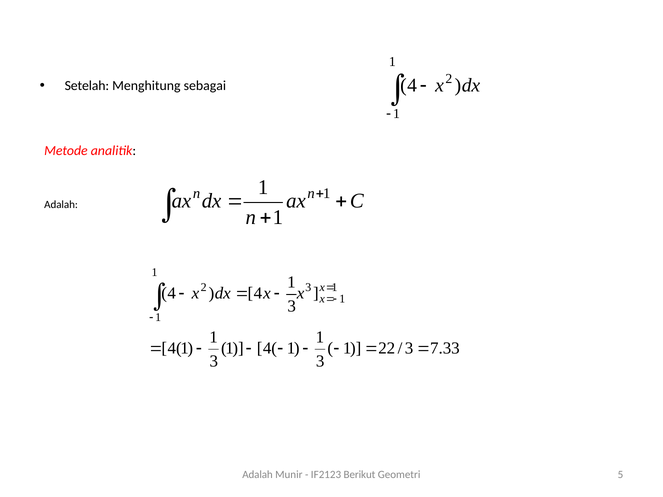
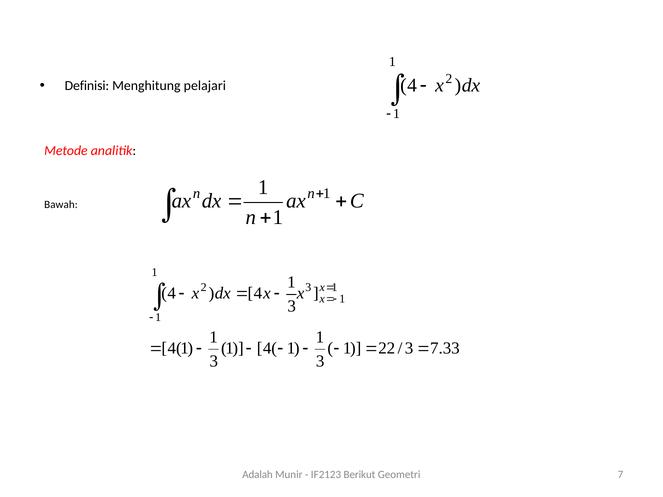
Setelah: Setelah -> Definisi
sebagai: sebagai -> pelajari
Adalah at (61, 204): Adalah -> Bawah
Geometri 5: 5 -> 7
